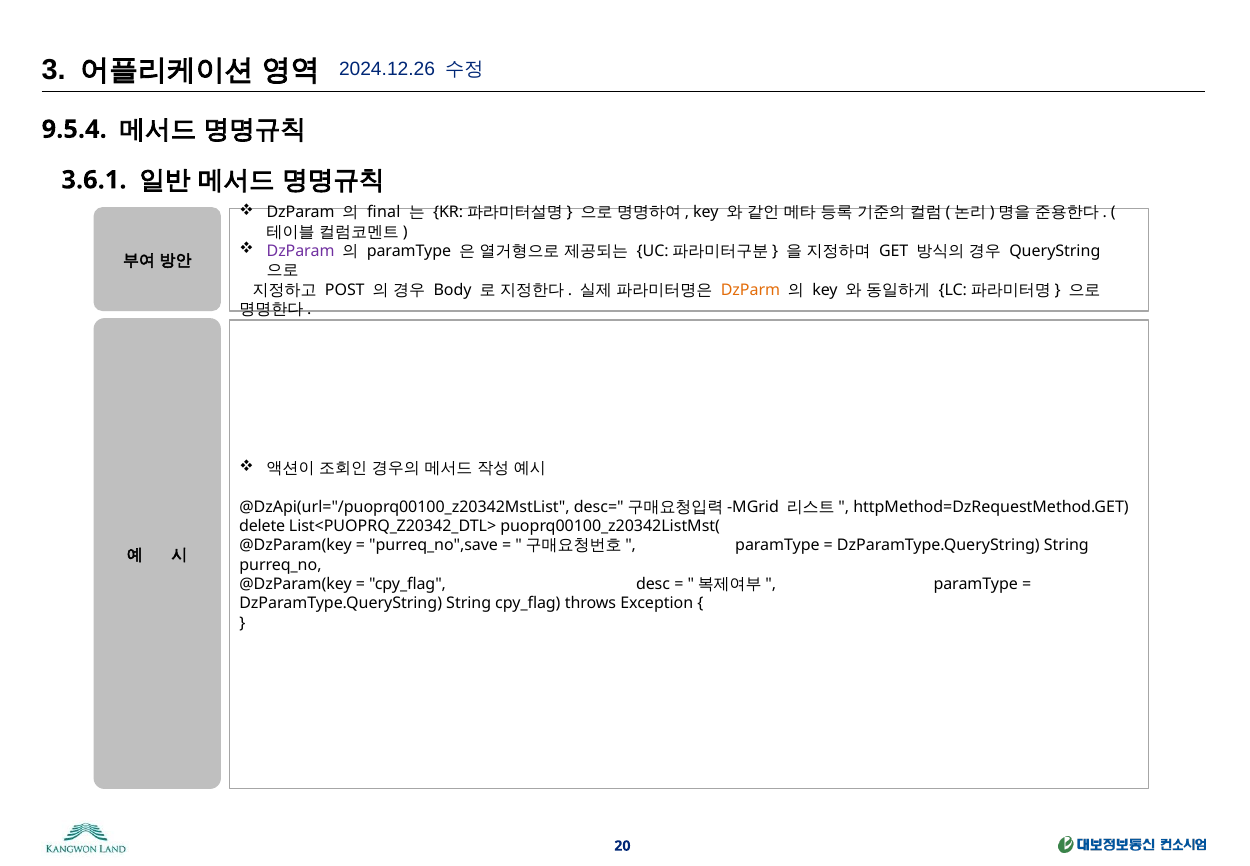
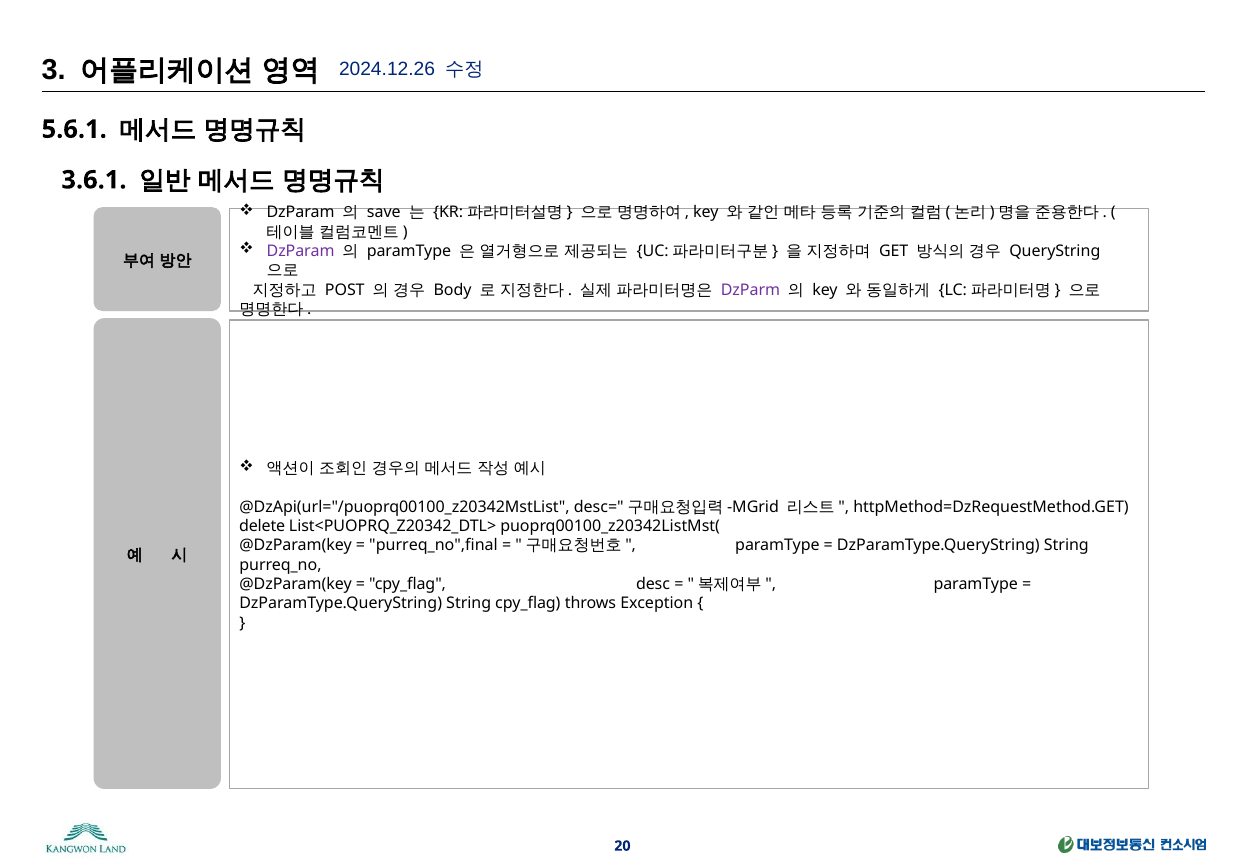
9.5.4: 9.5.4 -> 5.6.1
final: final -> save
DzParm colour: orange -> purple
purreq_no",save: purreq_no",save -> purreq_no",final
